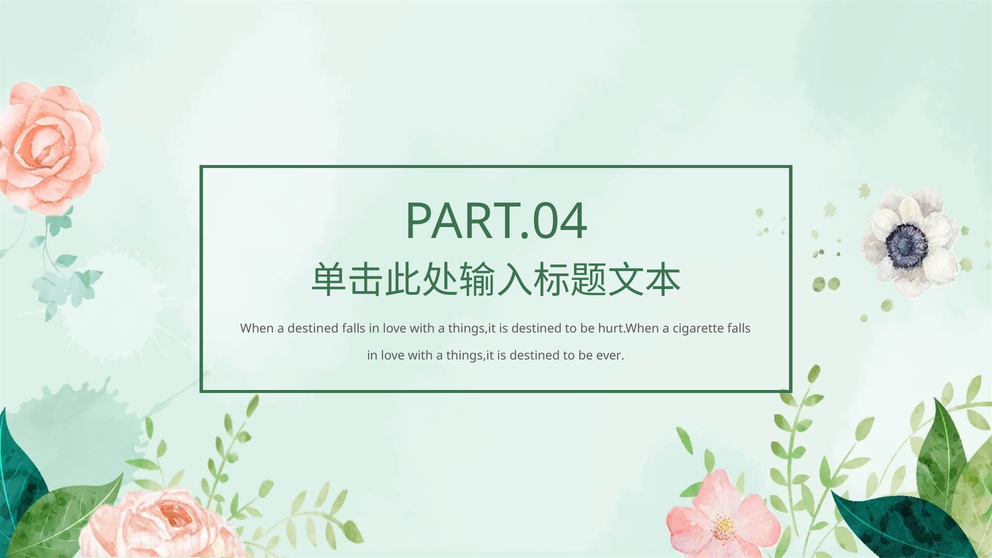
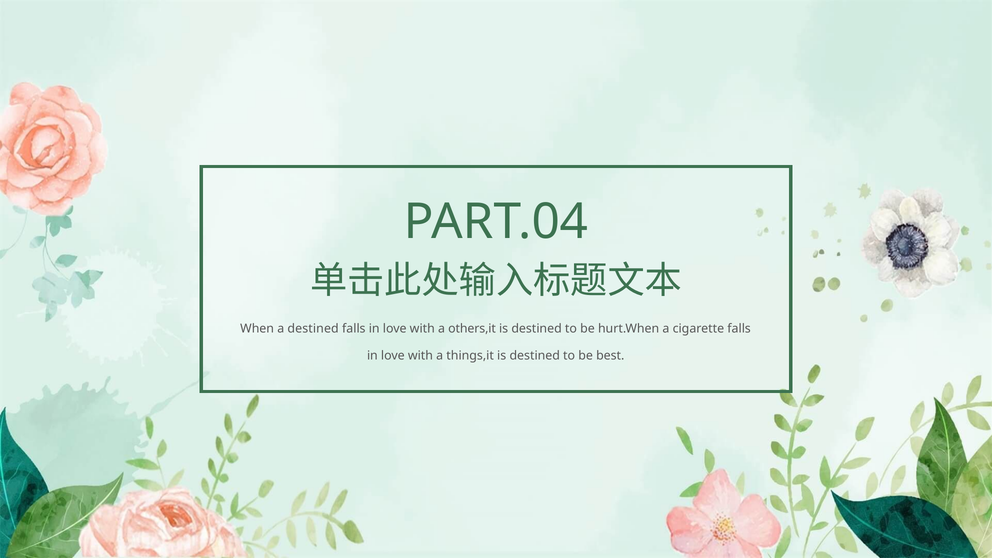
things,it at (472, 329): things,it -> others,it
ever: ever -> best
